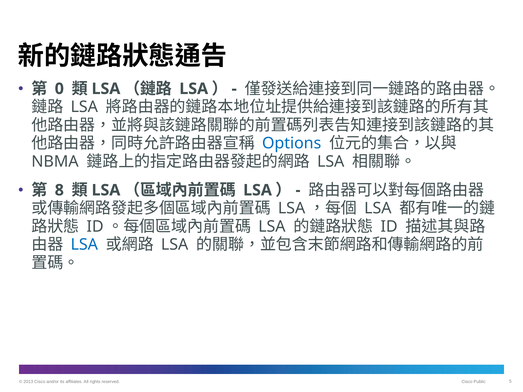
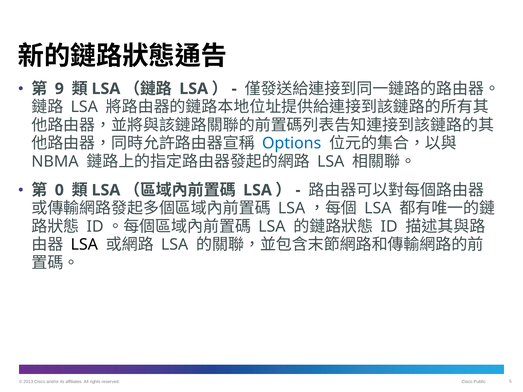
0: 0 -> 9
8: 8 -> 0
LSA at (84, 245) colour: blue -> black
